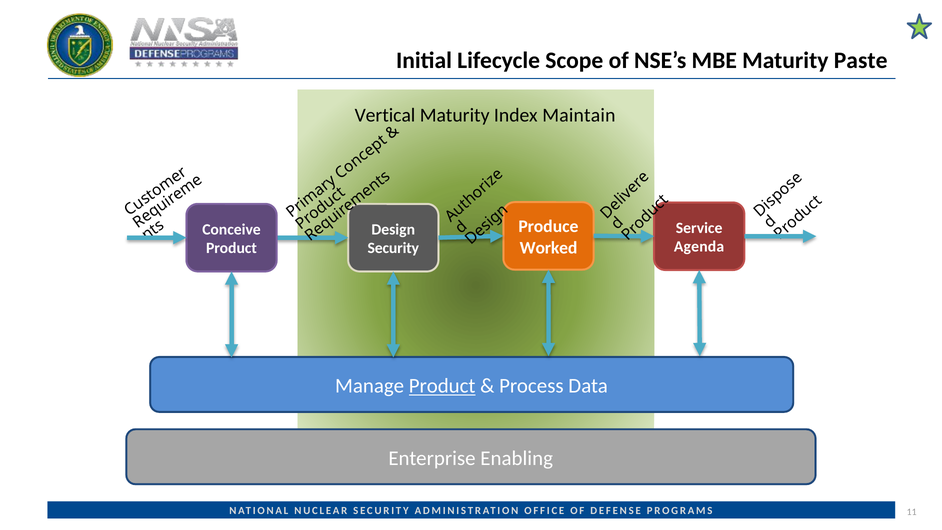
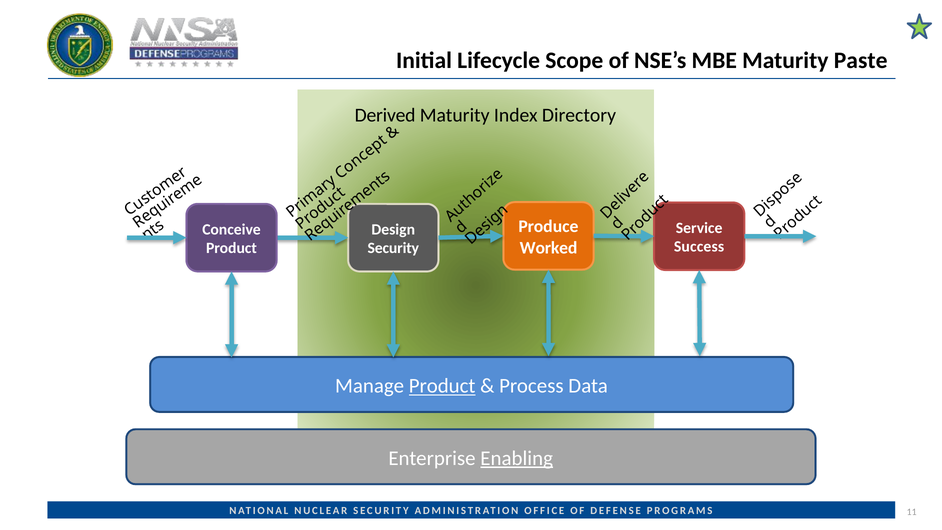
Vertical: Vertical -> Derived
Maintain: Maintain -> Directory
Agenda: Agenda -> Success
Enabling underline: none -> present
